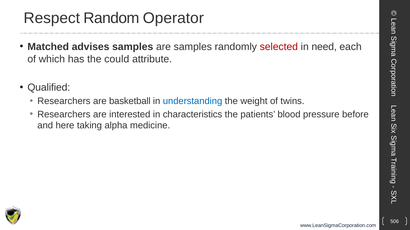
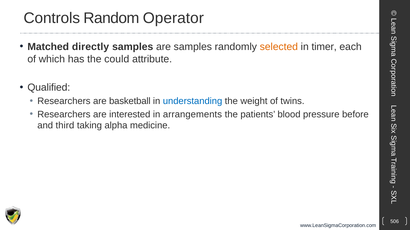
Respect: Respect -> Controls
advises: advises -> directly
selected colour: red -> orange
need: need -> timer
characteristics: characteristics -> arrangements
here: here -> third
